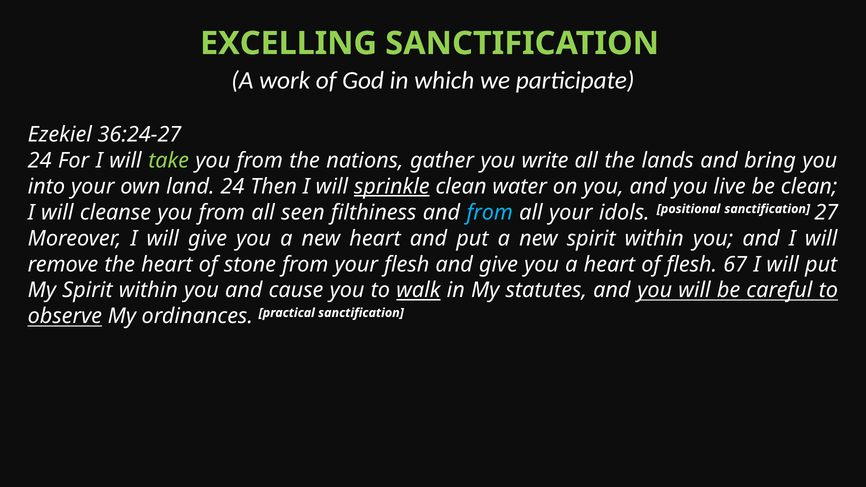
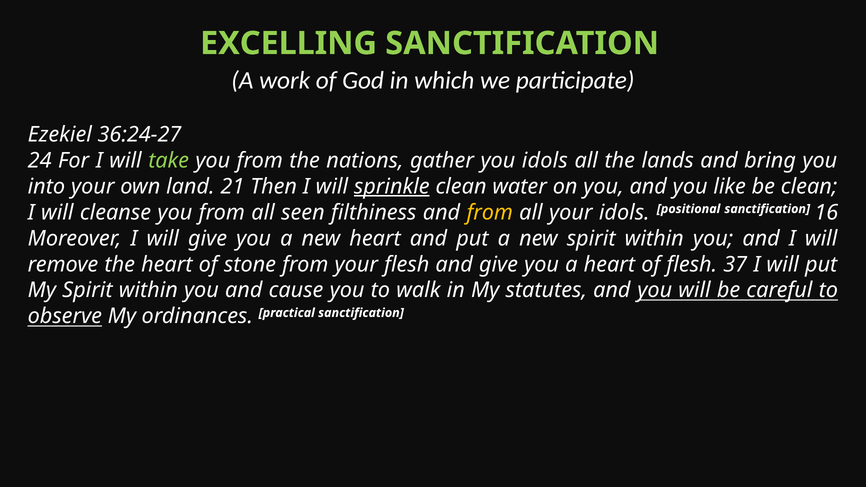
you write: write -> idols
land 24: 24 -> 21
live: live -> like
from at (490, 212) colour: light blue -> yellow
27: 27 -> 16
67: 67 -> 37
walk underline: present -> none
